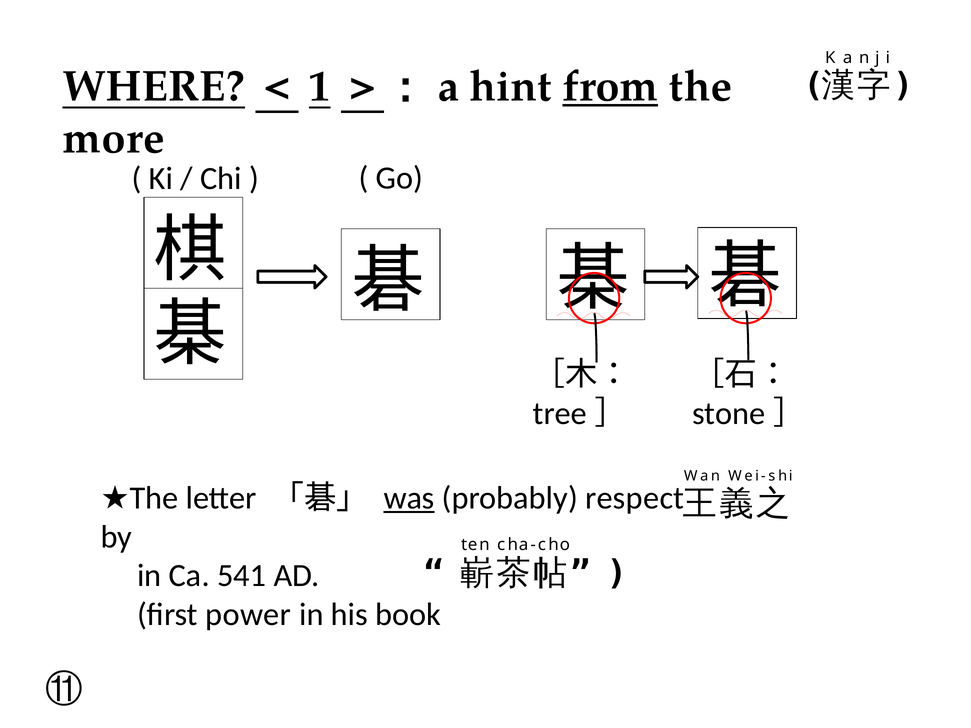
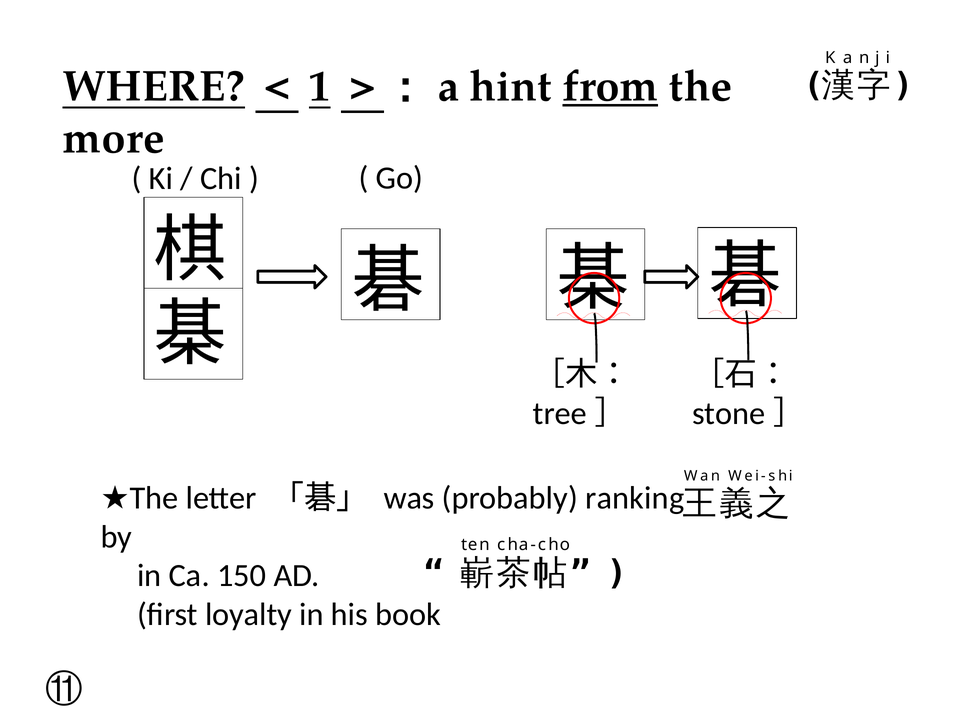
was underline: present -> none
respect: respect -> ranking
541: 541 -> 150
power: power -> loyalty
